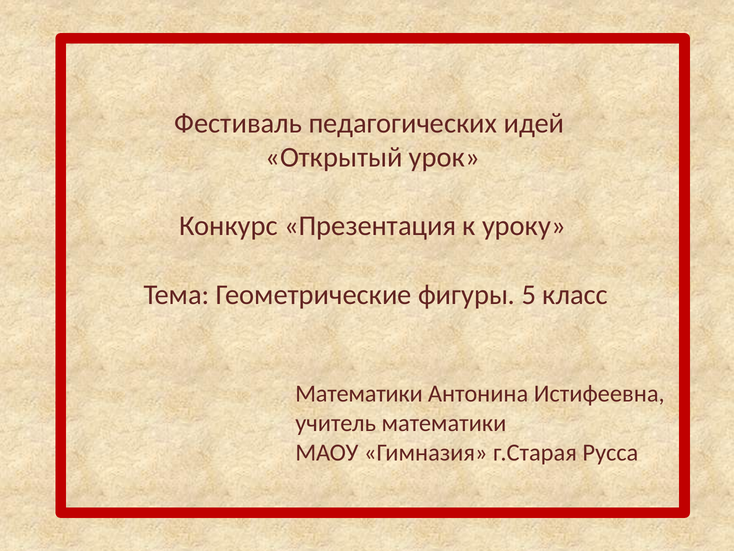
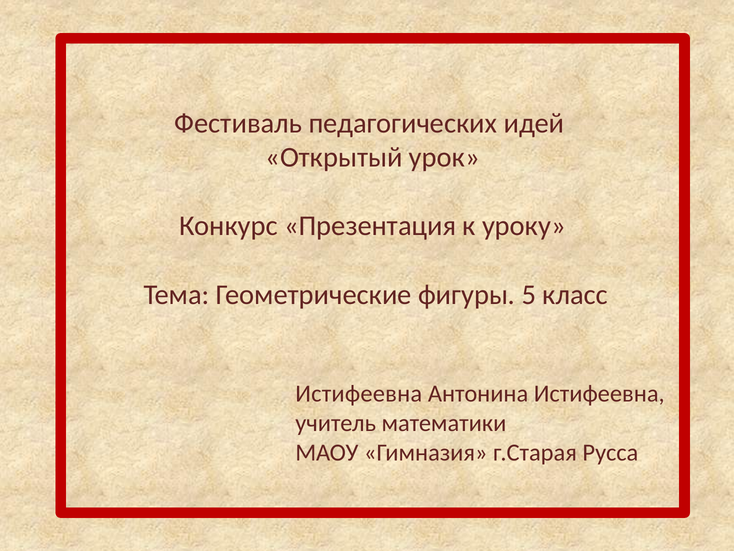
Математики at (359, 393): Математики -> Истифеевна
